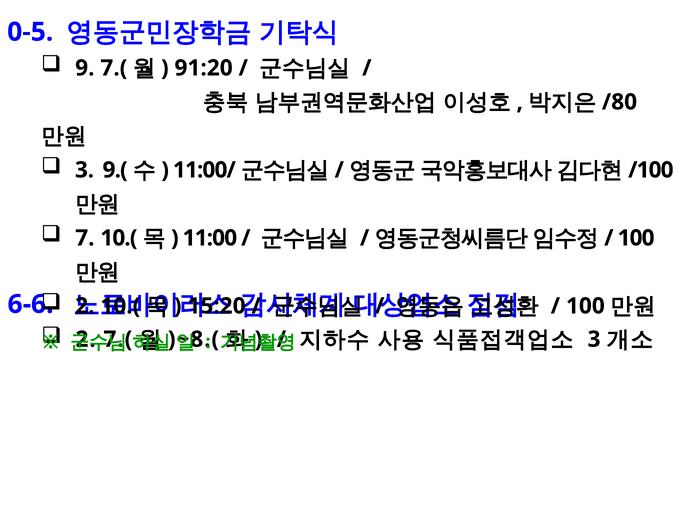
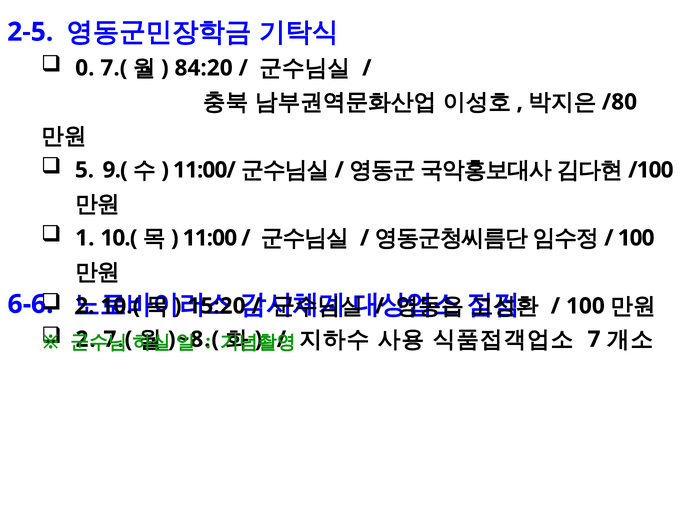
0-5: 0-5 -> 2-5
9: 9 -> 0
91:20: 91:20 -> 84:20
3 at (84, 170): 3 -> 5
7: 7 -> 1
3 at (594, 339): 3 -> 7
